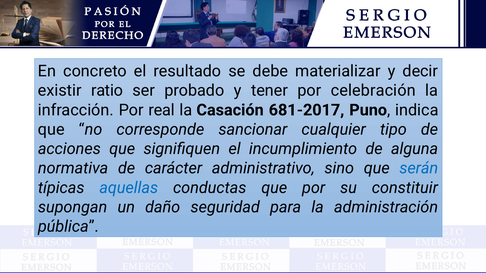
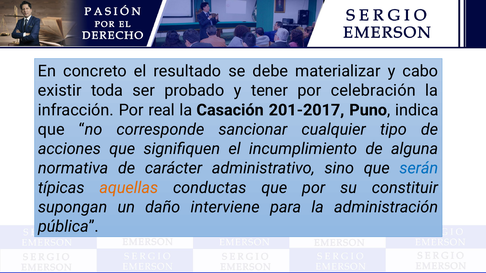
decir: decir -> cabo
ratio: ratio -> toda
681-2017: 681-2017 -> 201-2017
aquellas colour: blue -> orange
seguridad: seguridad -> interviene
